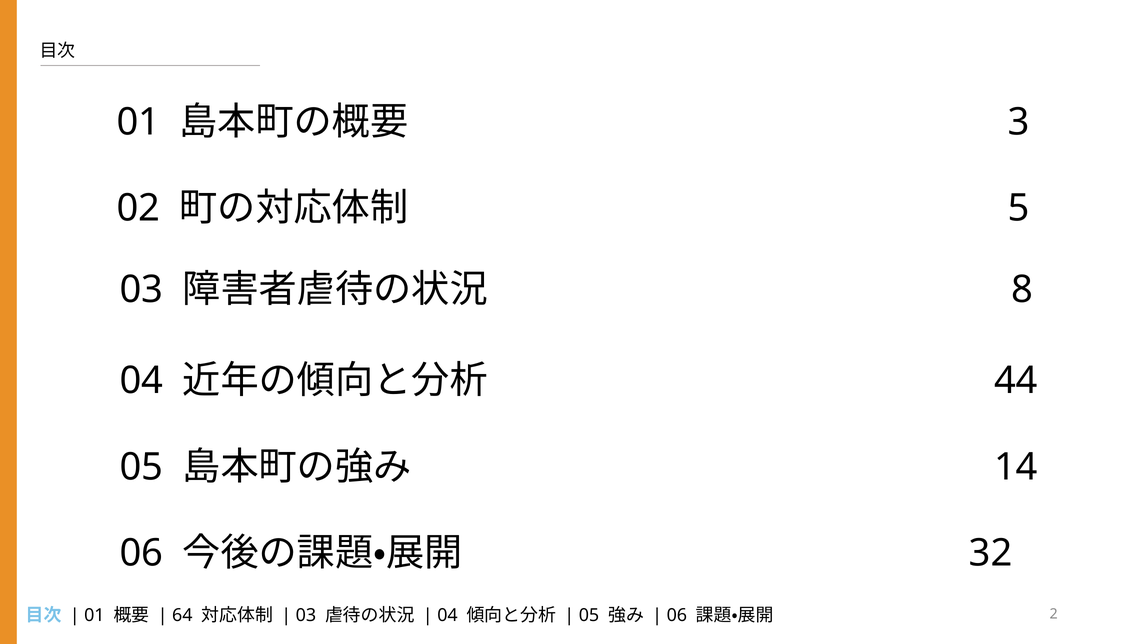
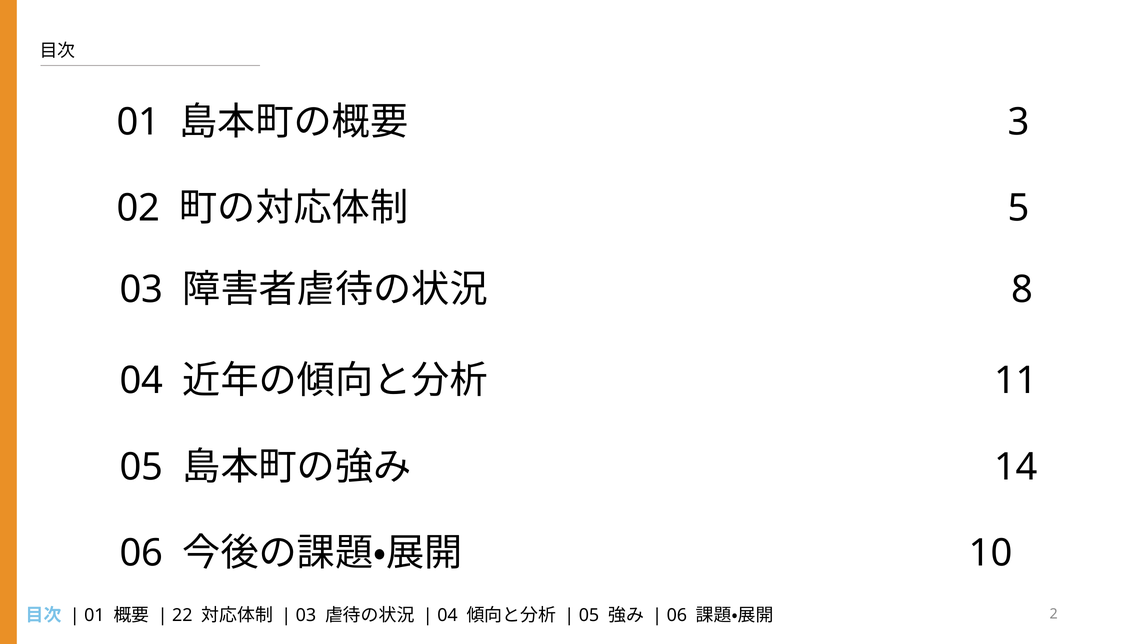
44: 44 -> 11
32: 32 -> 10
64: 64 -> 22
